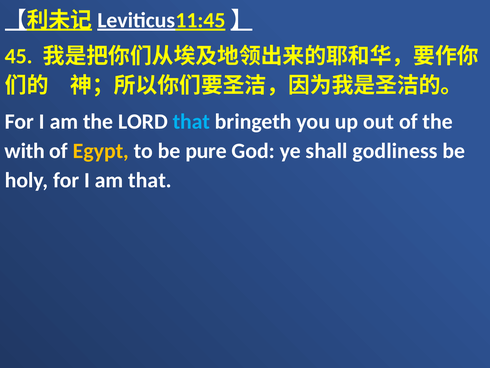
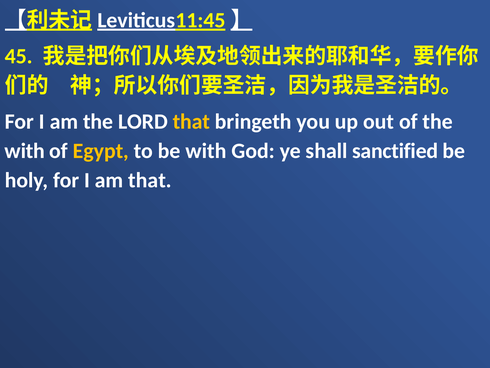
that at (191, 122) colour: light blue -> yellow
be pure: pure -> with
godliness: godliness -> sanctified
